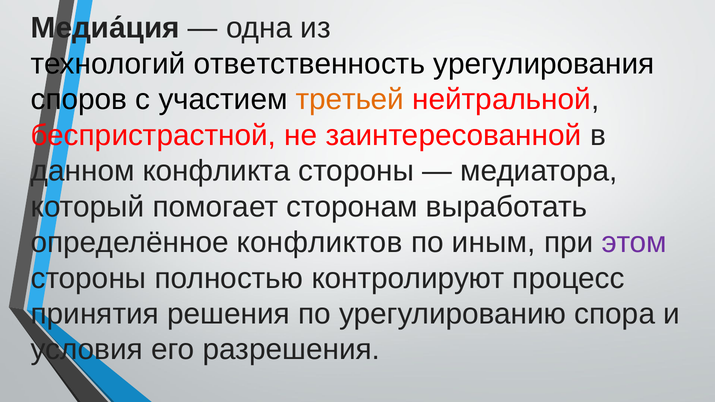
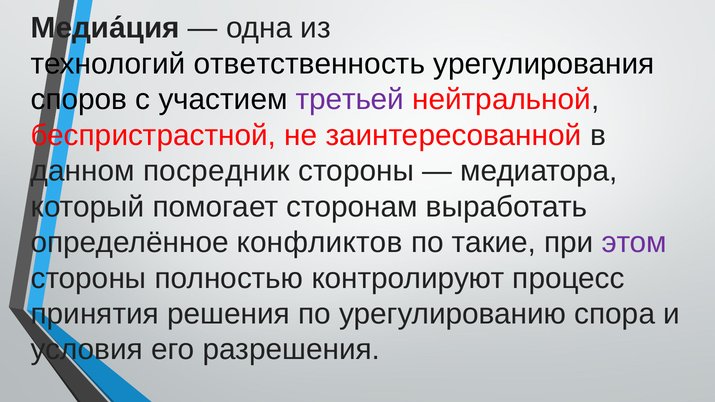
третьей colour: orange -> purple
конфликта: конфликта -> посредник
иным: иным -> такие
